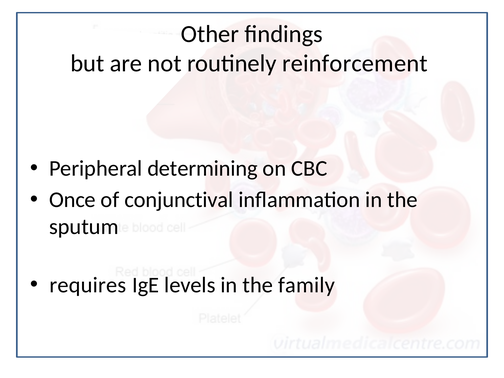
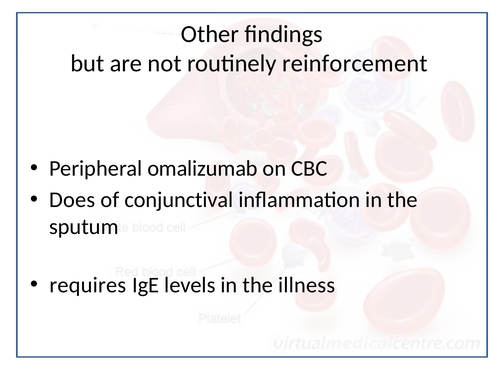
determining: determining -> omalizumab
Once: Once -> Does
family: family -> illness
